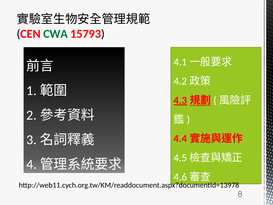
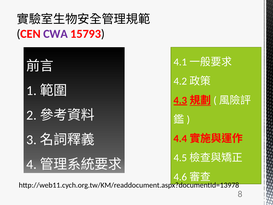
CWA colour: green -> purple
